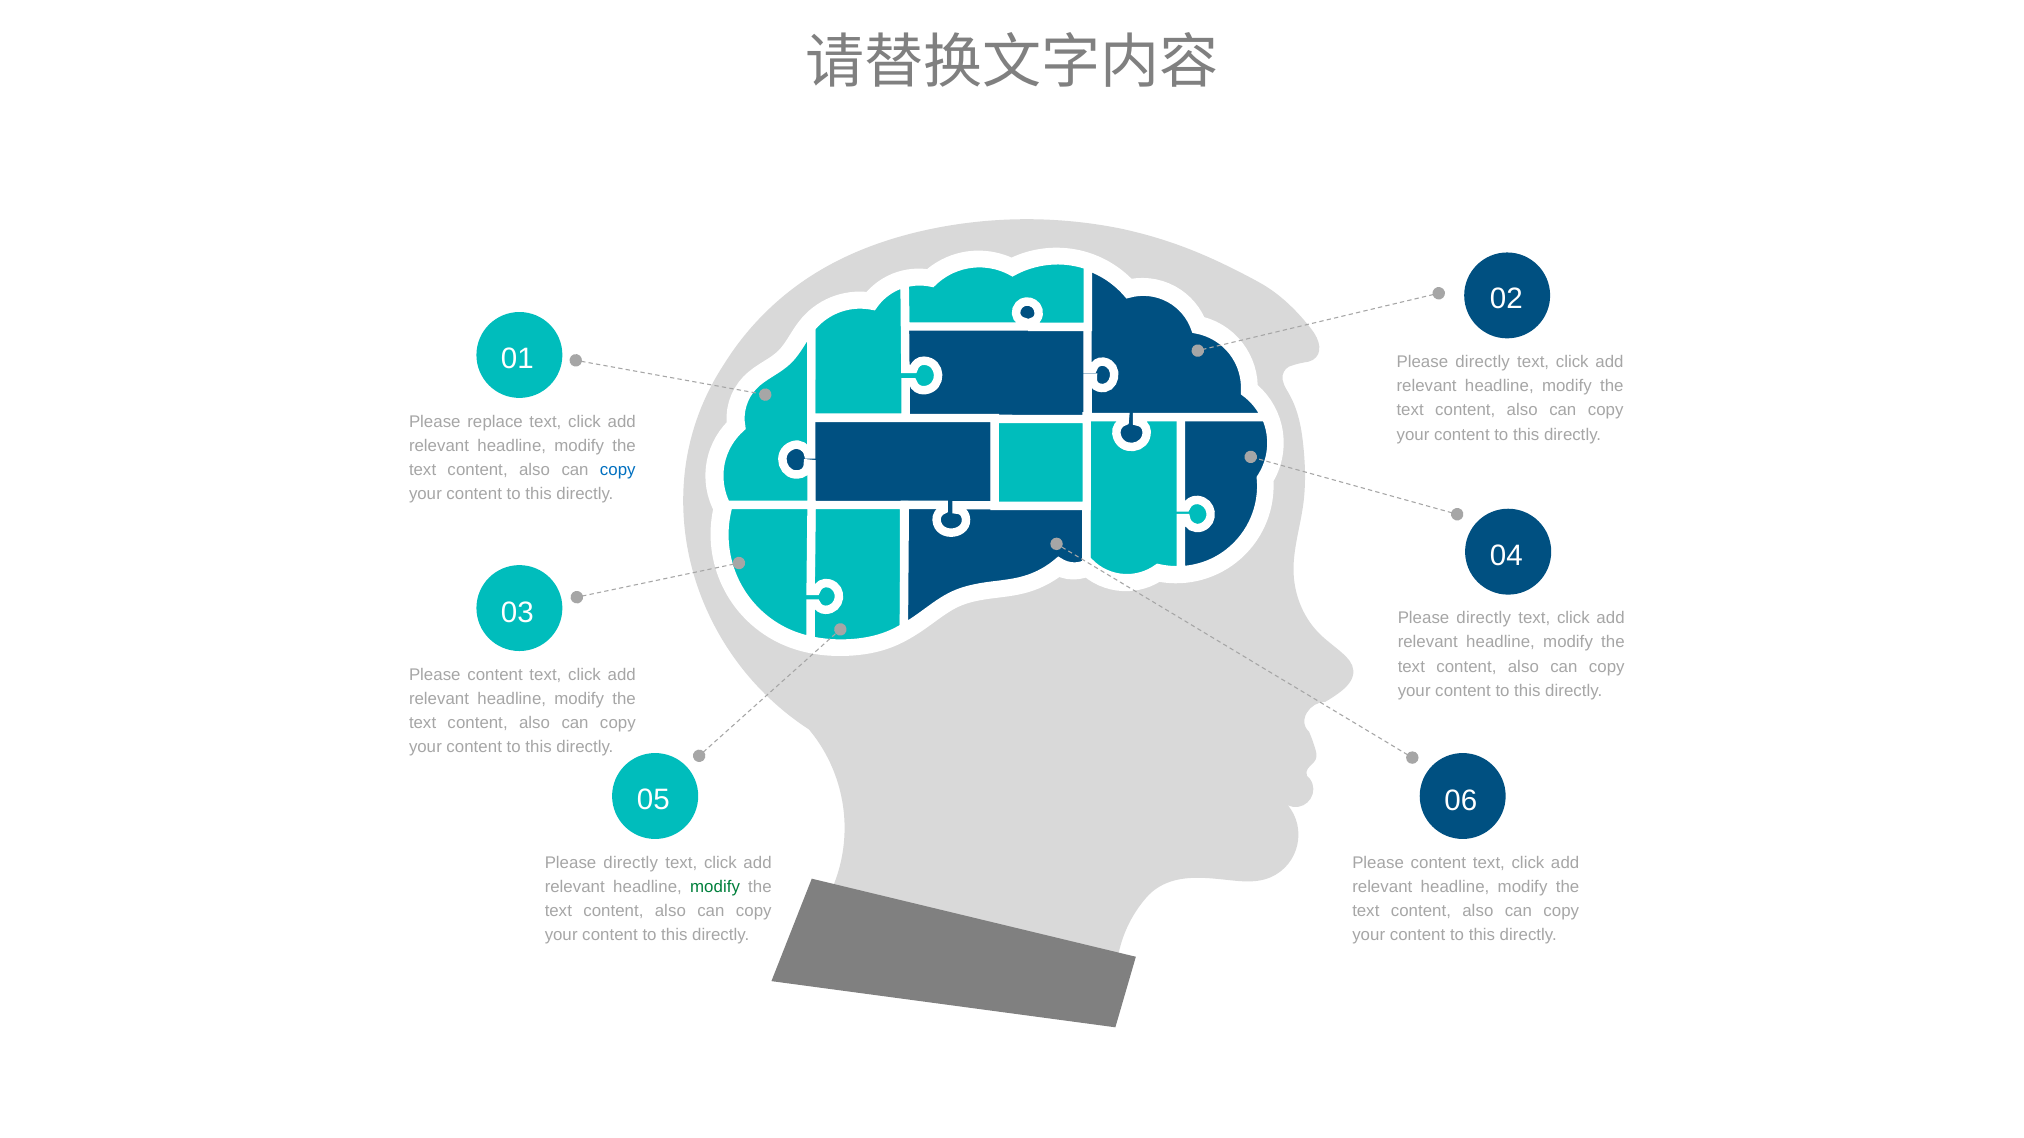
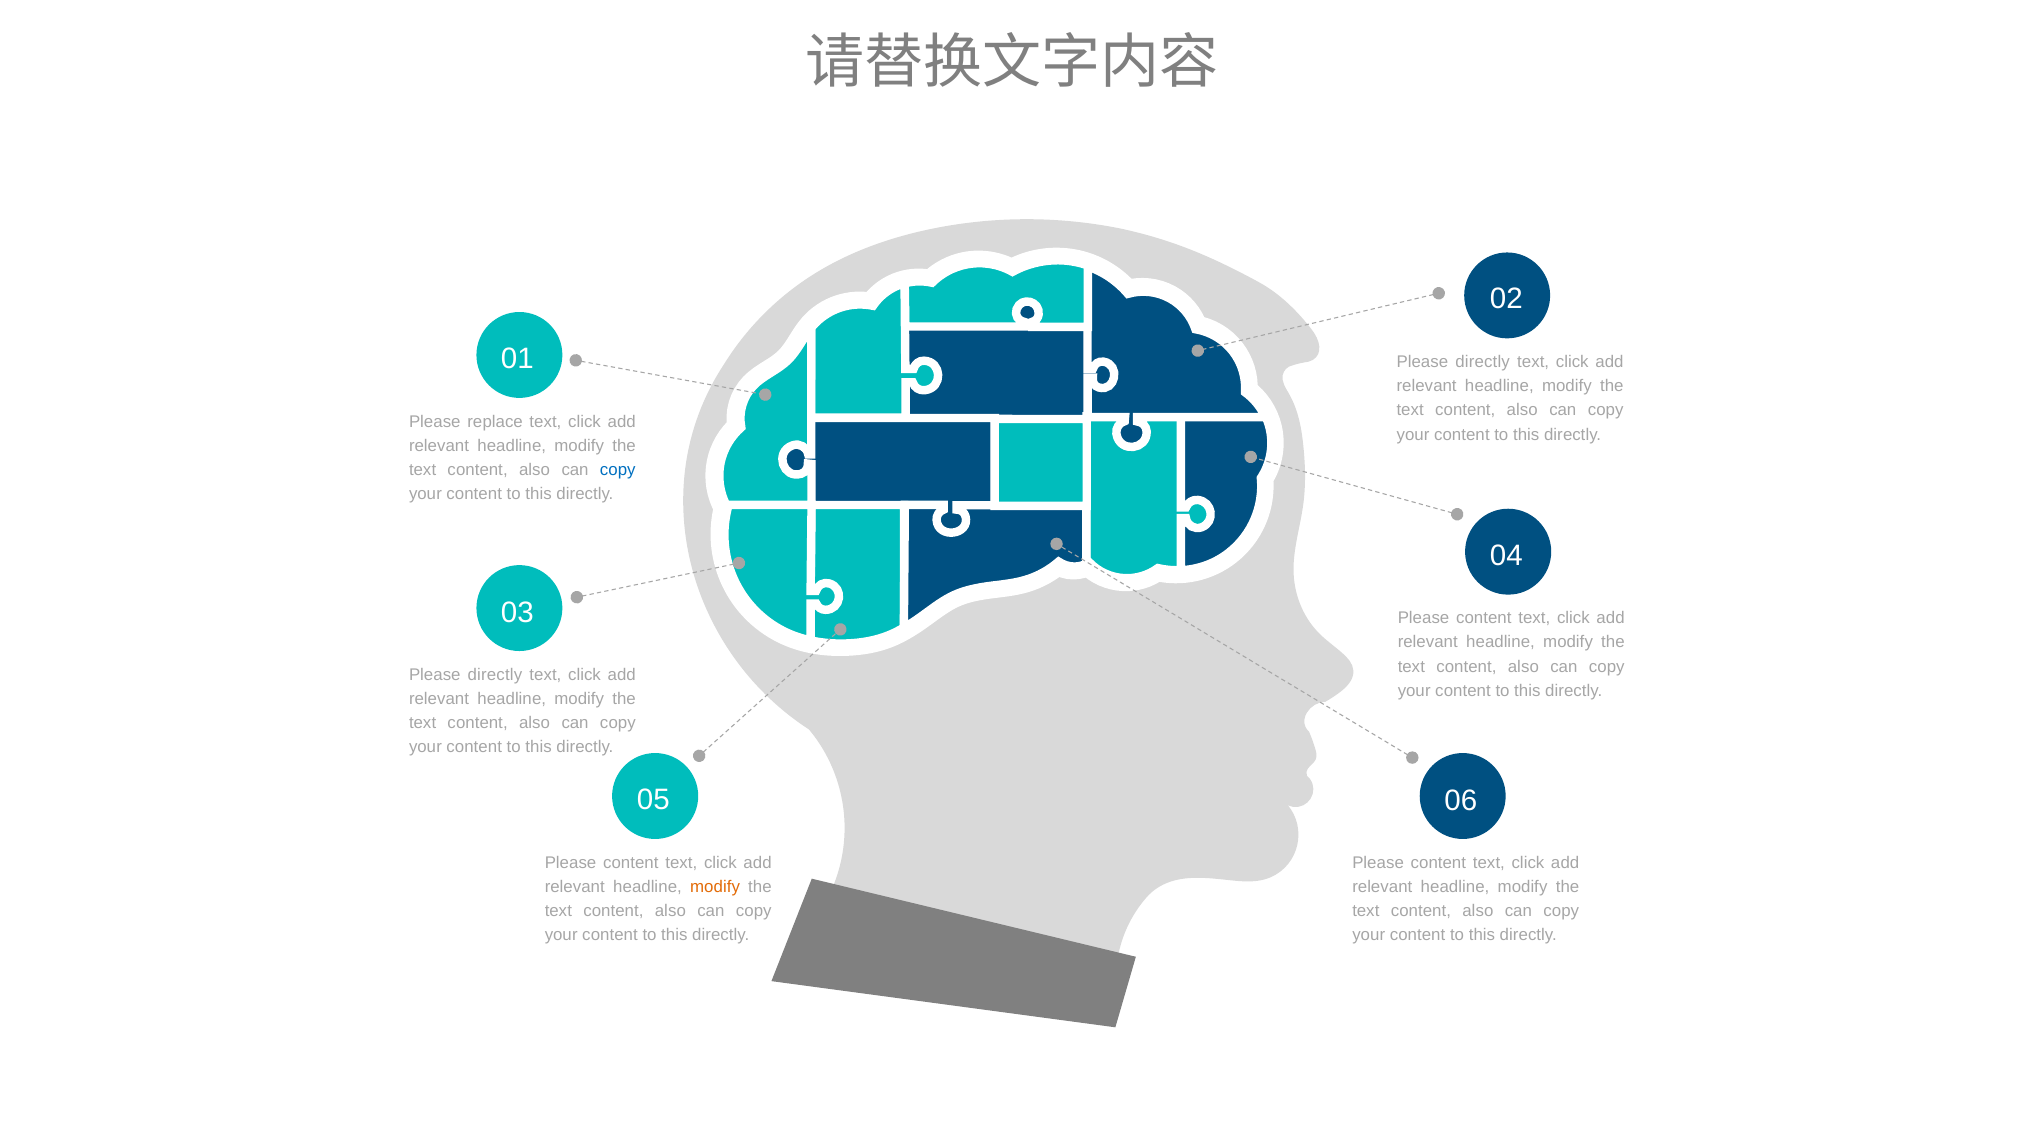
directly at (1484, 618): directly -> content
content at (495, 675): content -> directly
directly at (631, 863): directly -> content
modify at (715, 887) colour: green -> orange
